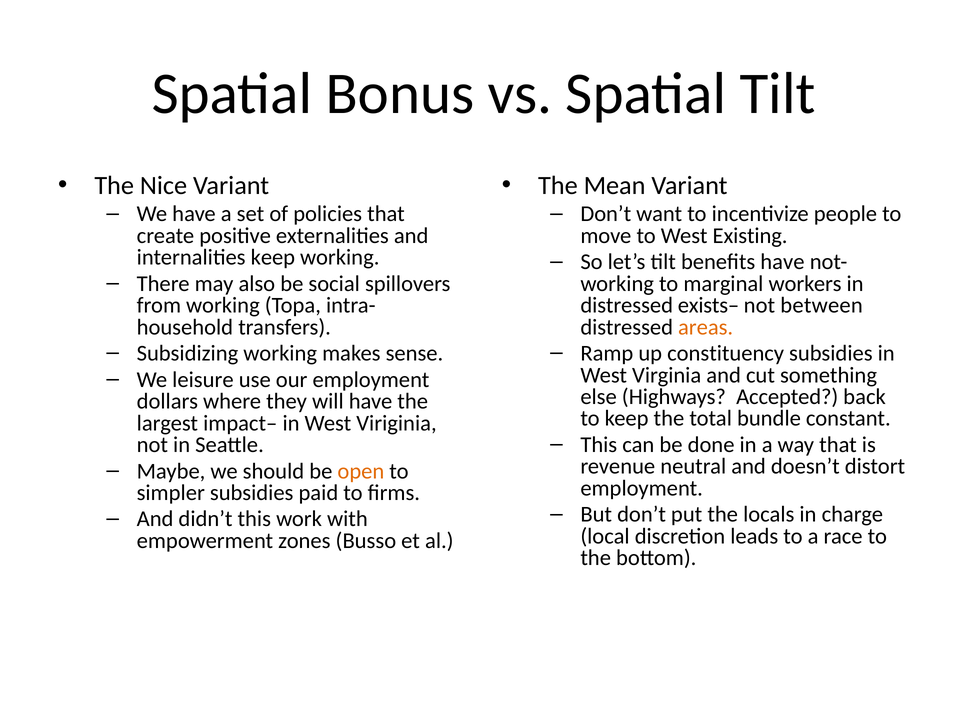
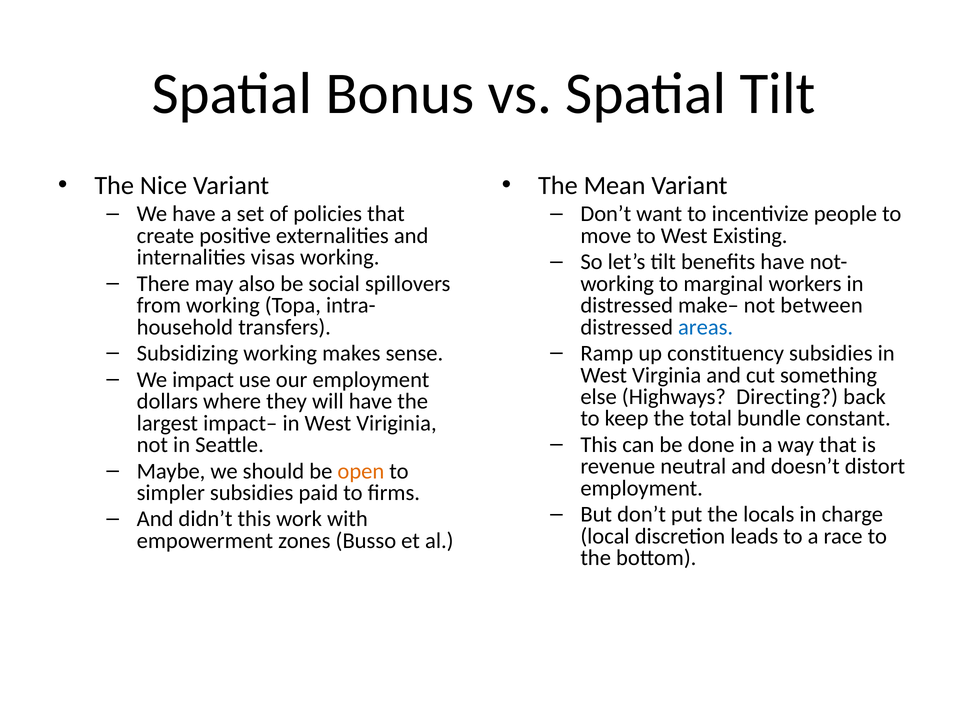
internalities keep: keep -> visas
exists–: exists– -> make–
areas colour: orange -> blue
leisure: leisure -> impact
Accepted: Accepted -> Directing
